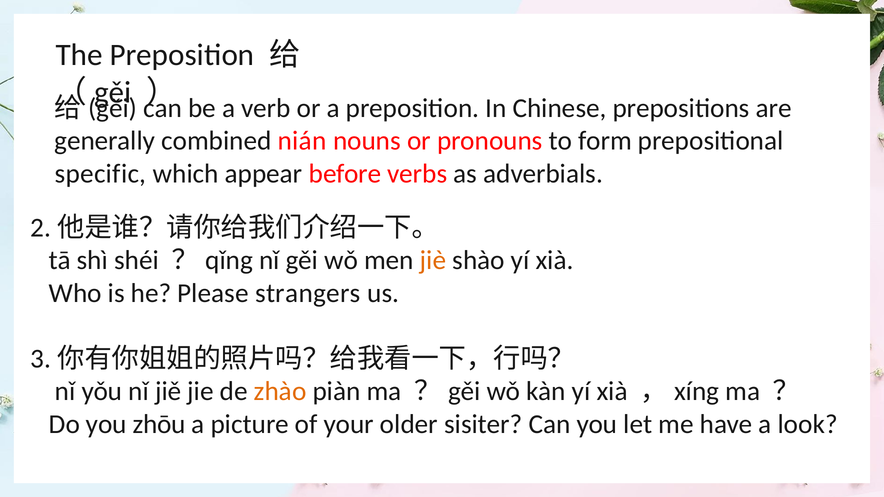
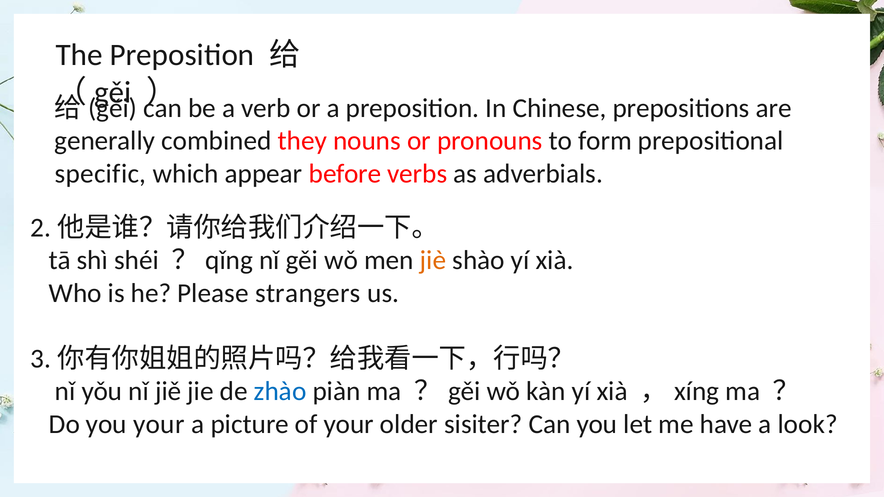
nián: nián -> they
zhào colour: orange -> blue
you zhōu: zhōu -> your
